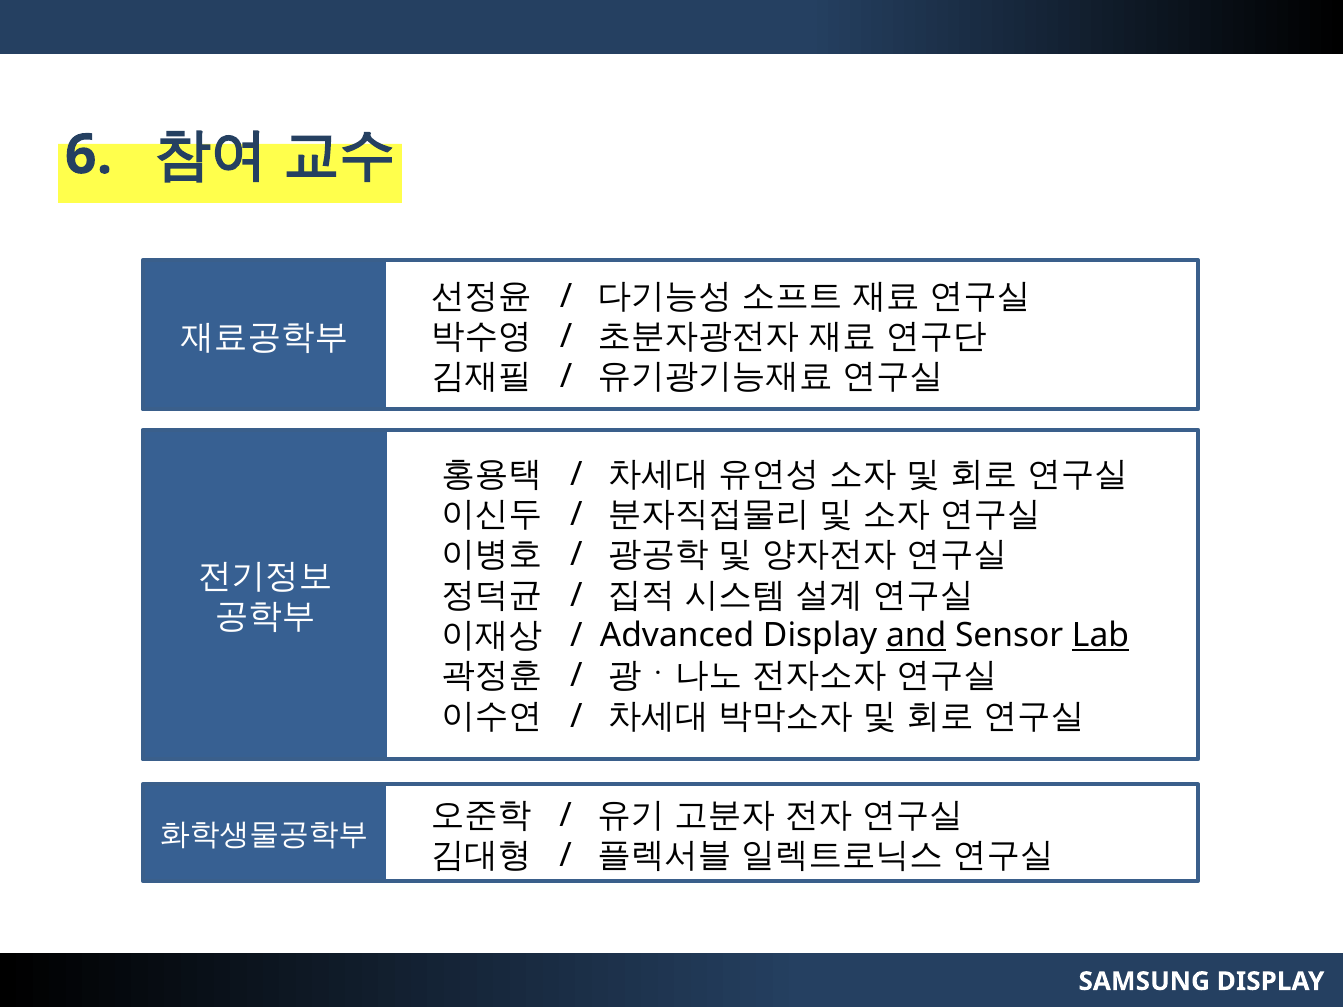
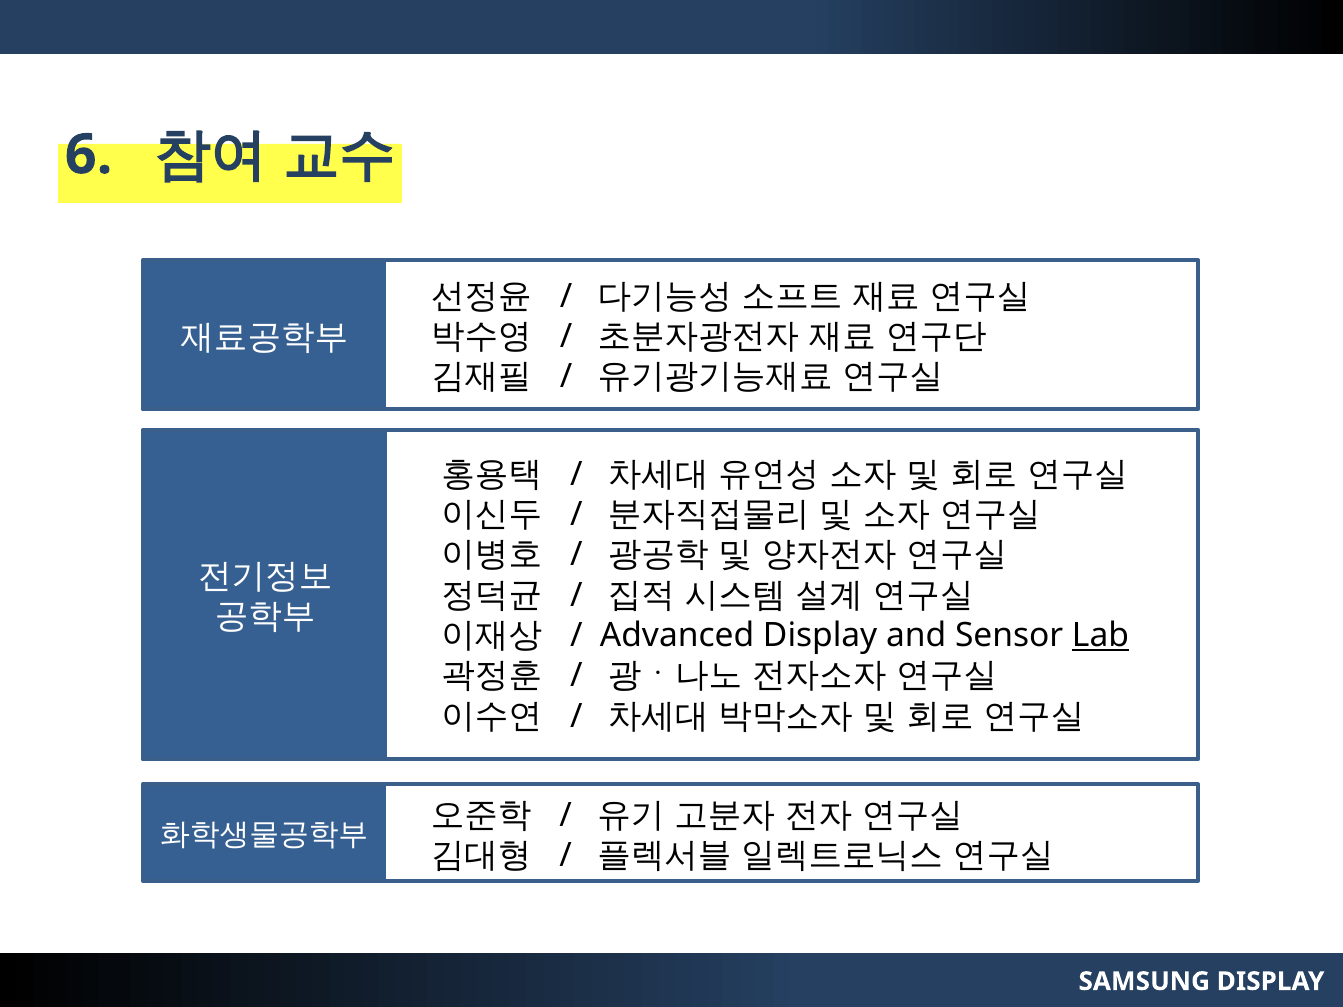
and underline: present -> none
